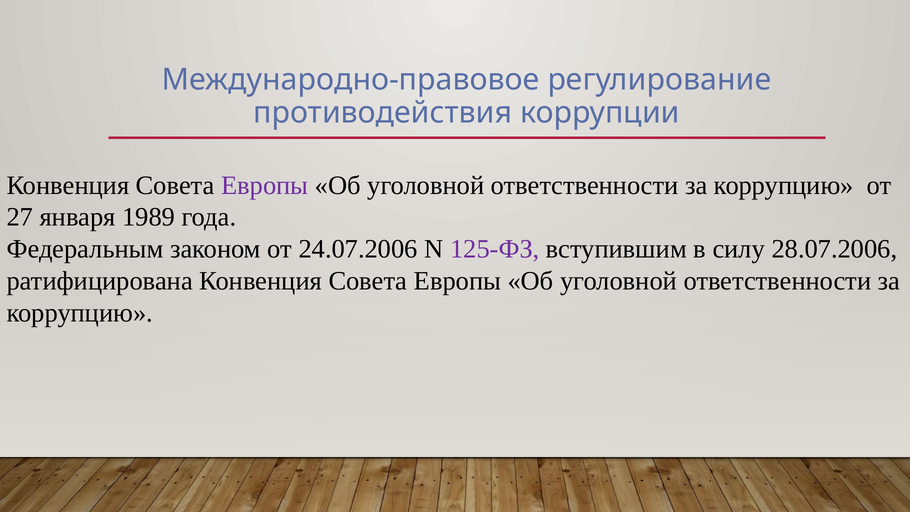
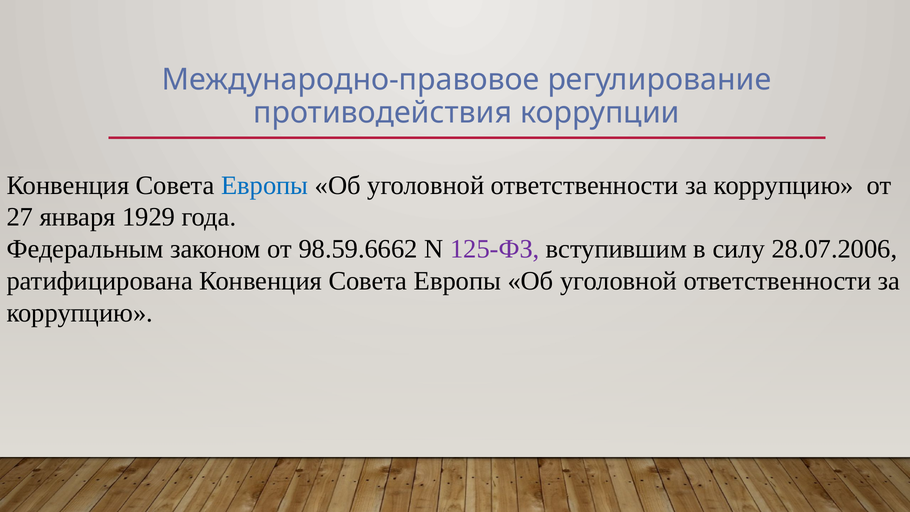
Европы at (265, 185) colour: purple -> blue
1989: 1989 -> 1929
24.07.2006: 24.07.2006 -> 98.59.6662
